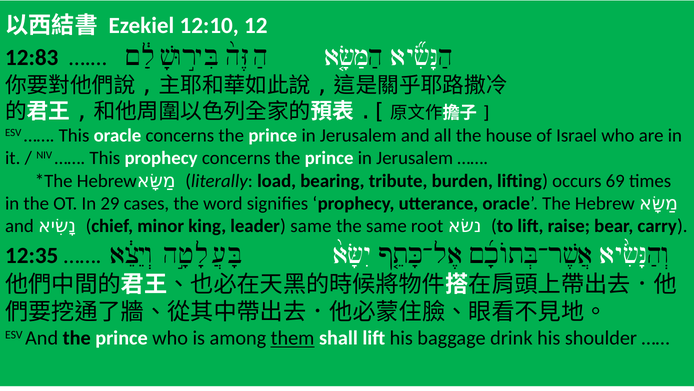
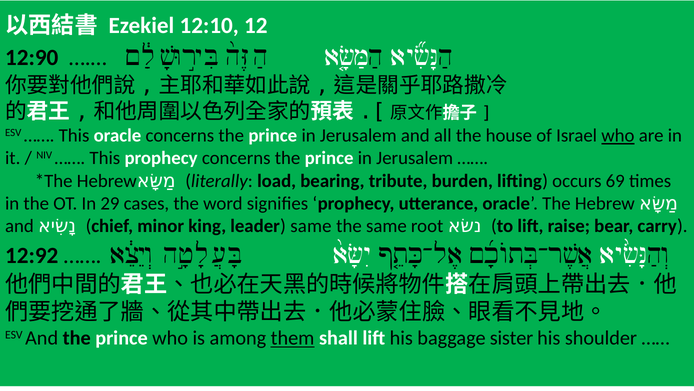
12:83: 12:83 -> 12:90
who at (618, 135) underline: none -> present
12:35: 12:35 -> 12:92
drink: drink -> sister
